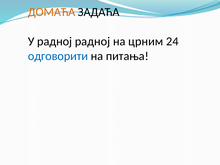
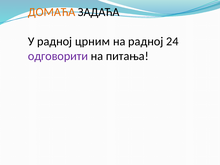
радној радној: радној -> црним
на црним: црним -> радној
одговорити colour: blue -> purple
